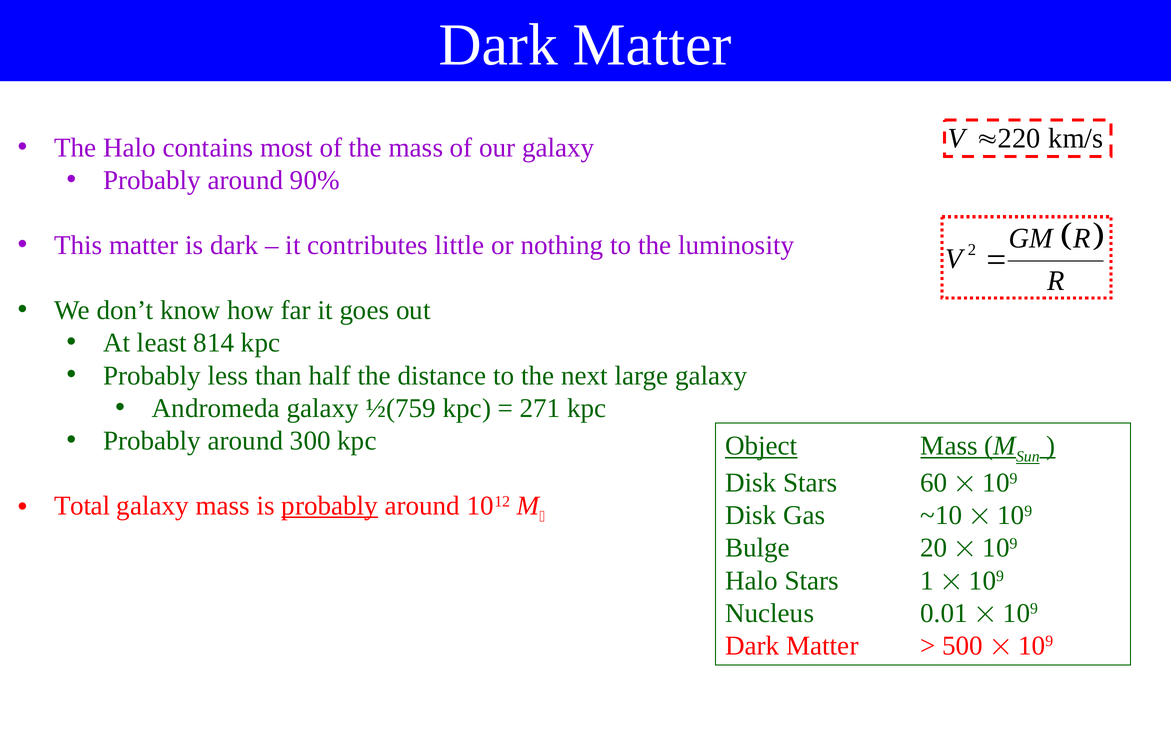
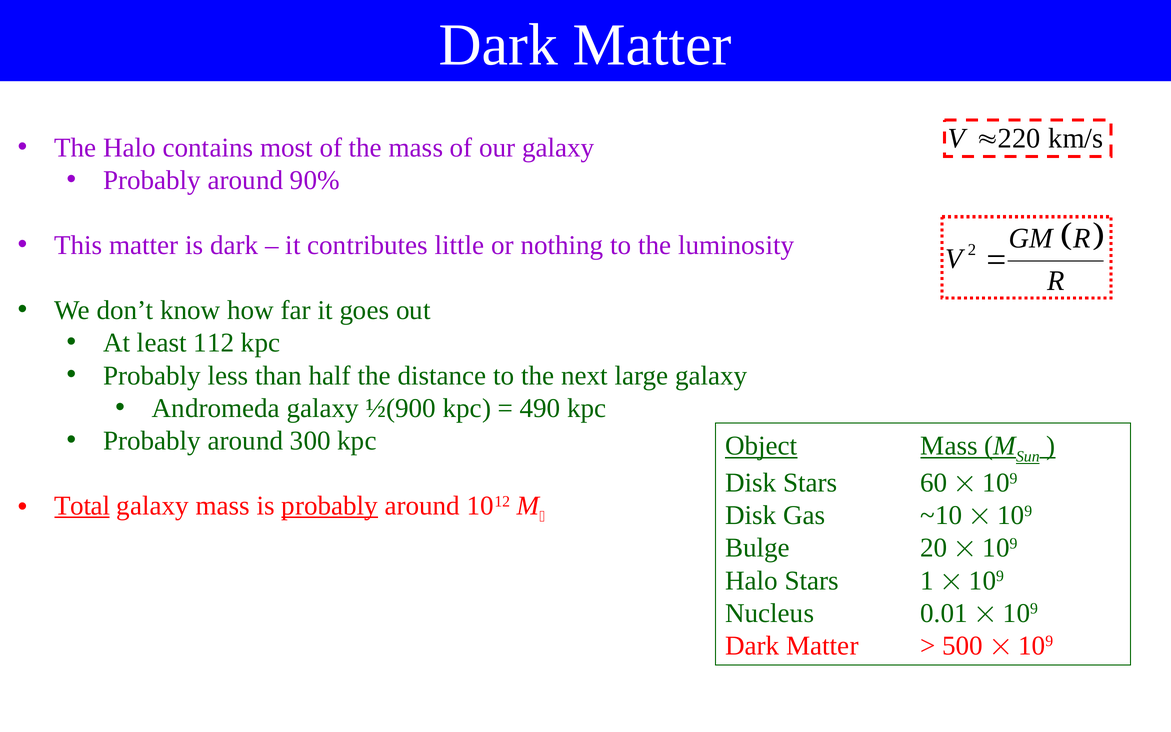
814: 814 -> 112
½(759: ½(759 -> ½(900
271: 271 -> 490
Total underline: none -> present
